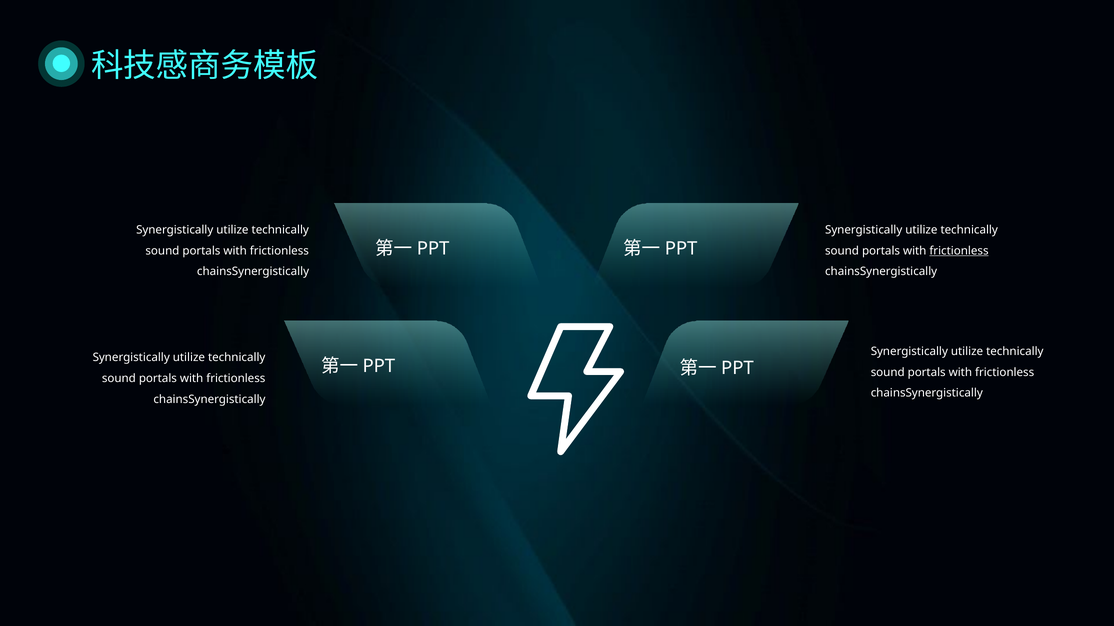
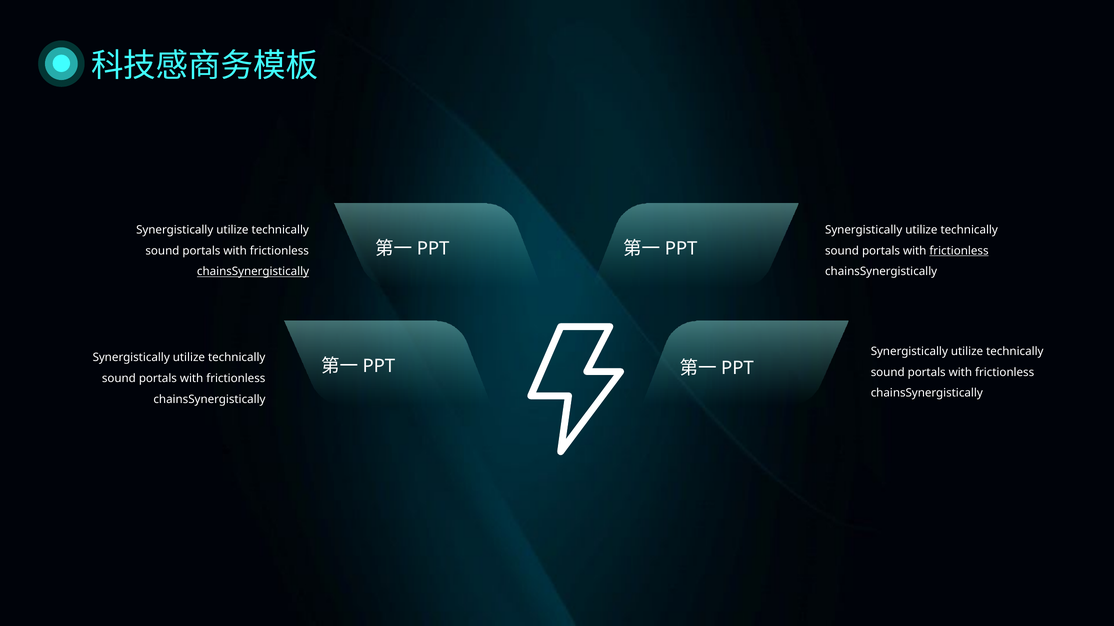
chainsSynergistically at (253, 272) underline: none -> present
